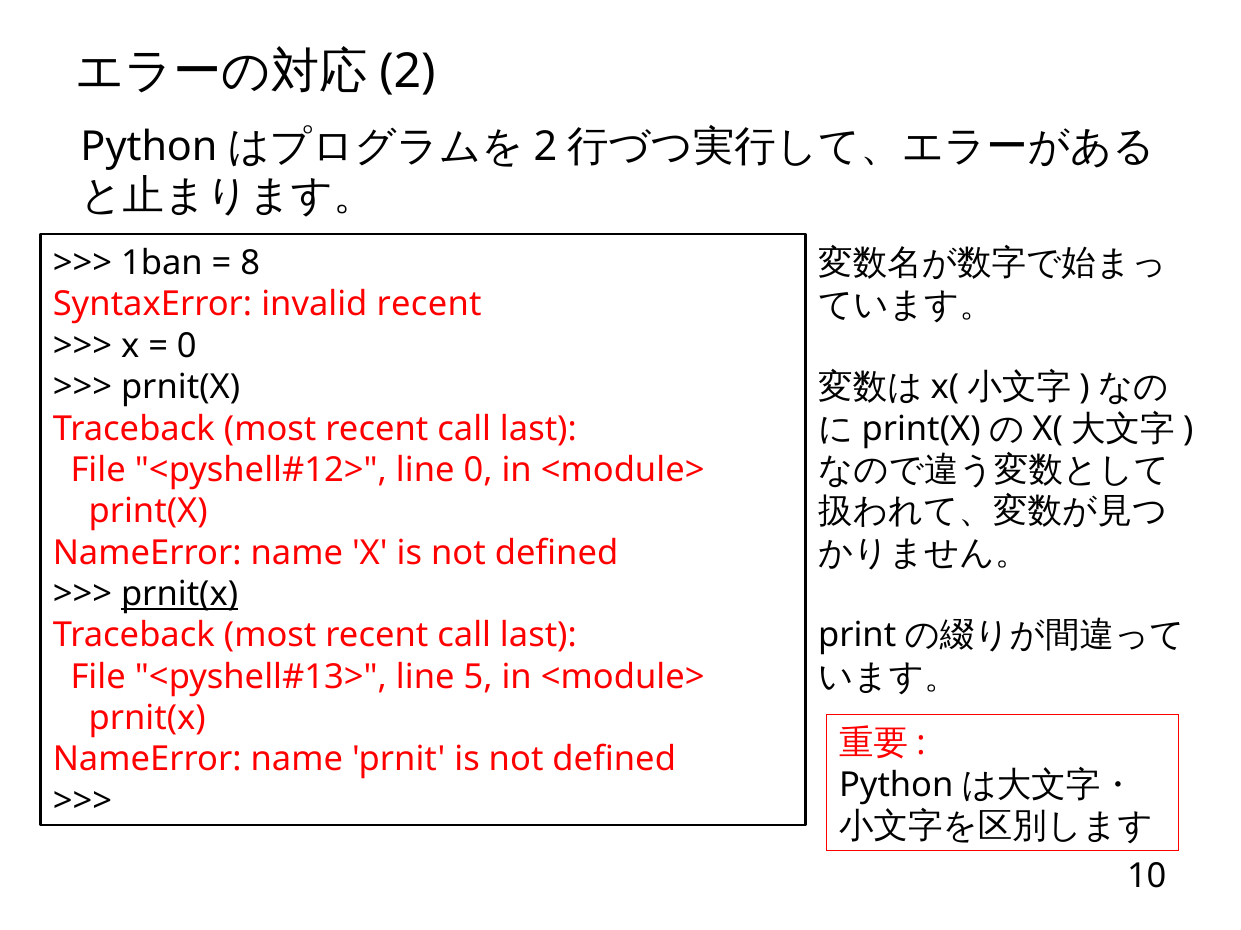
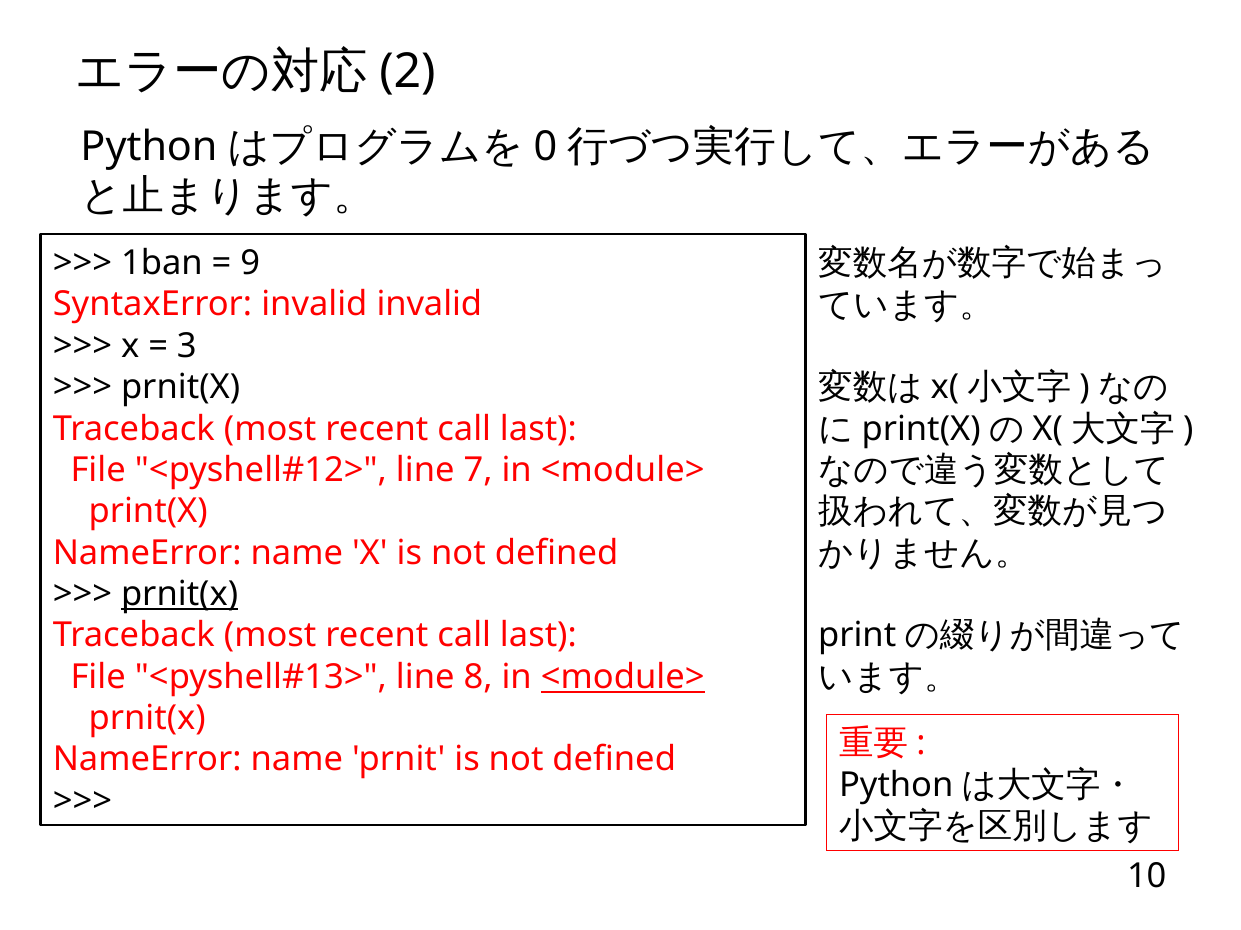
2 at (545, 147): 2 -> 0
8: 8 -> 9
invalid recent: recent -> invalid
0 at (187, 346): 0 -> 3
line 0: 0 -> 7
5: 5 -> 8
<module> at (623, 677) underline: none -> present
